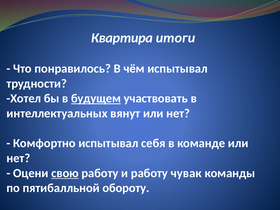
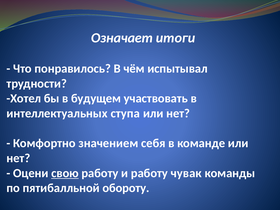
Квартира: Квартира -> Означает
будущем underline: present -> none
вянут: вянут -> ступа
Комфортно испытывал: испытывал -> значением
